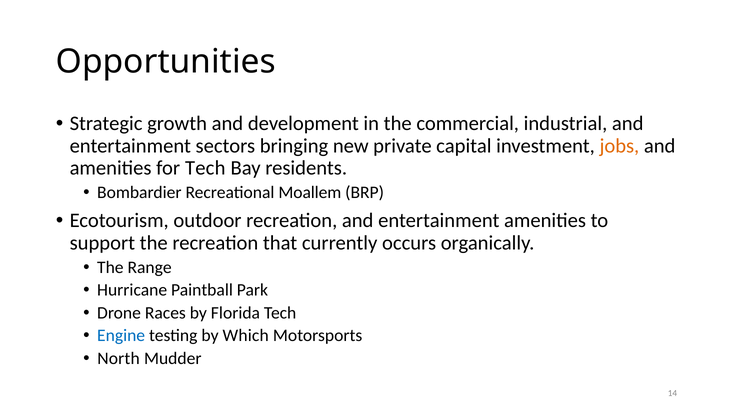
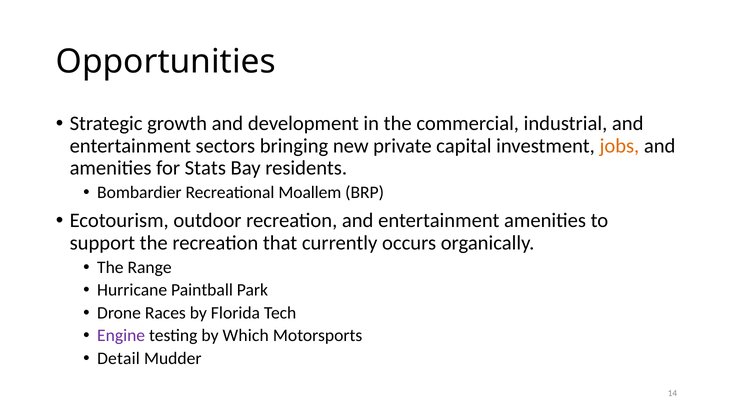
for Tech: Tech -> Stats
Engine colour: blue -> purple
North: North -> Detail
